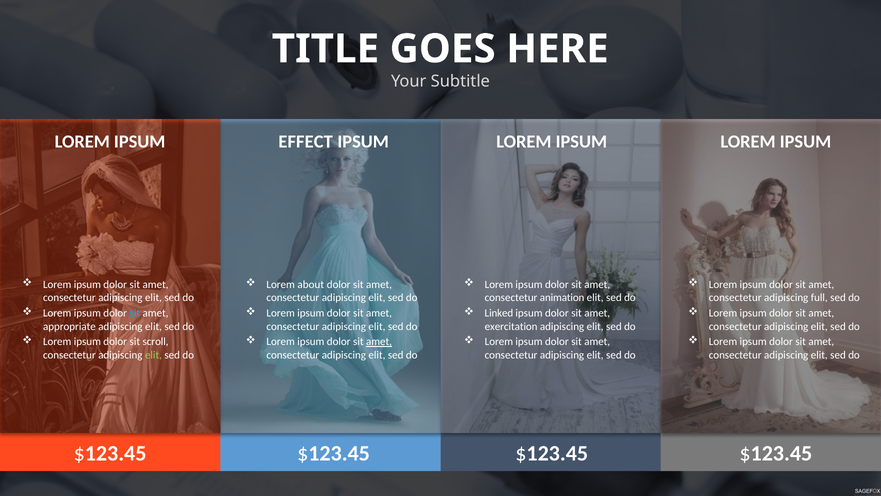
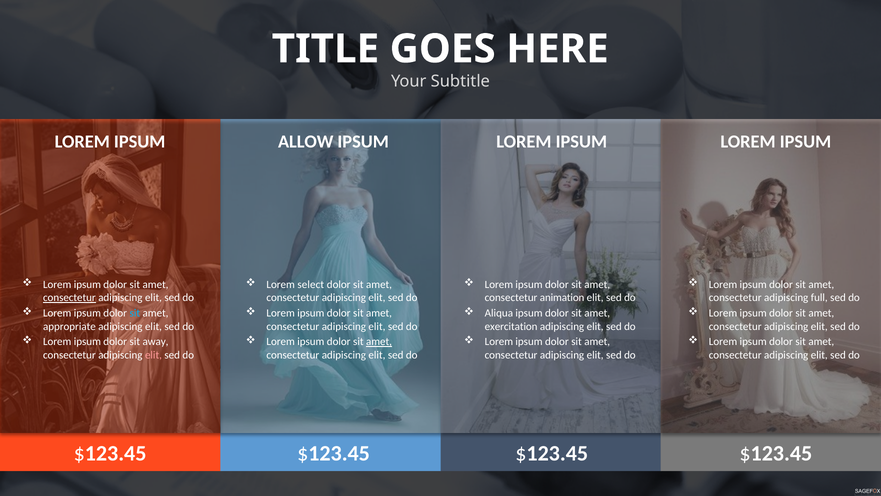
EFFECT: EFFECT -> ALLOW
about: about -> select
consectetur at (69, 297) underline: none -> present
Linked: Linked -> Aliqua
scroll: scroll -> away
elit at (153, 355) colour: light green -> pink
